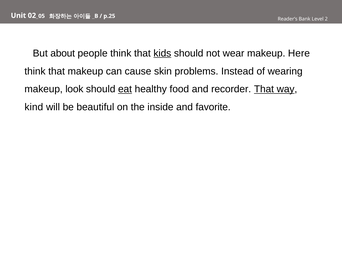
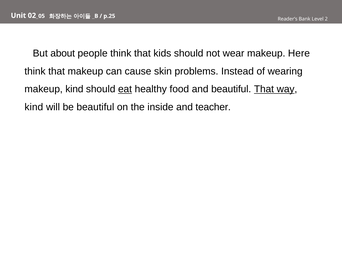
kids underline: present -> none
makeup look: look -> kind
and recorder: recorder -> beautiful
favorite: favorite -> teacher
